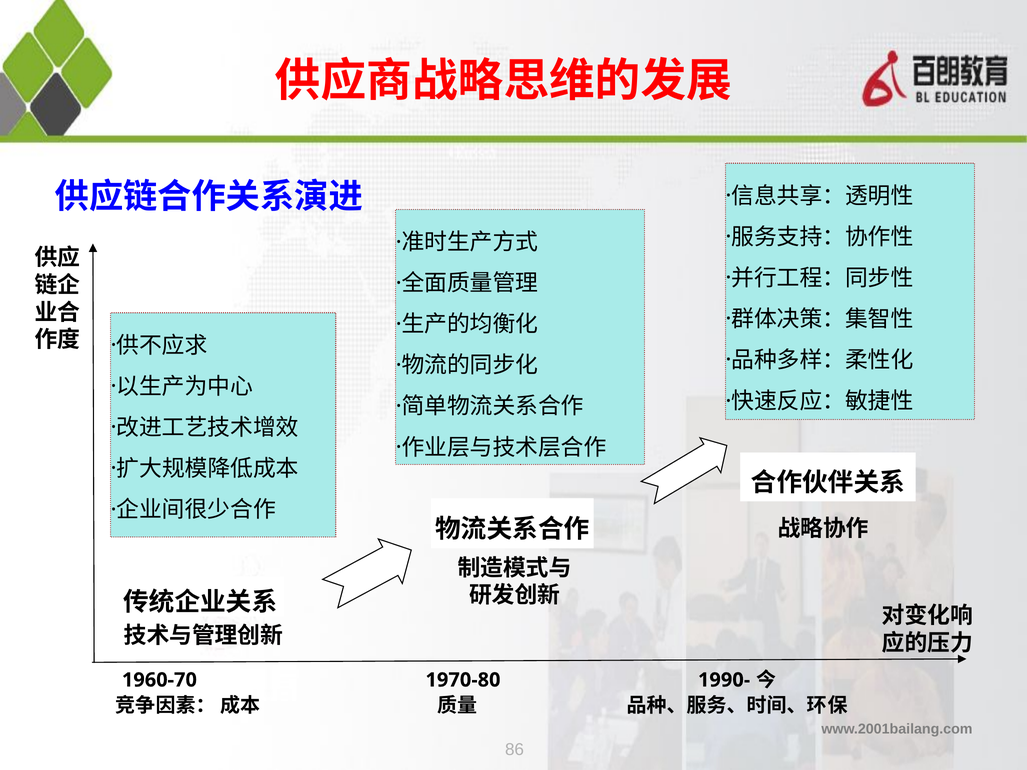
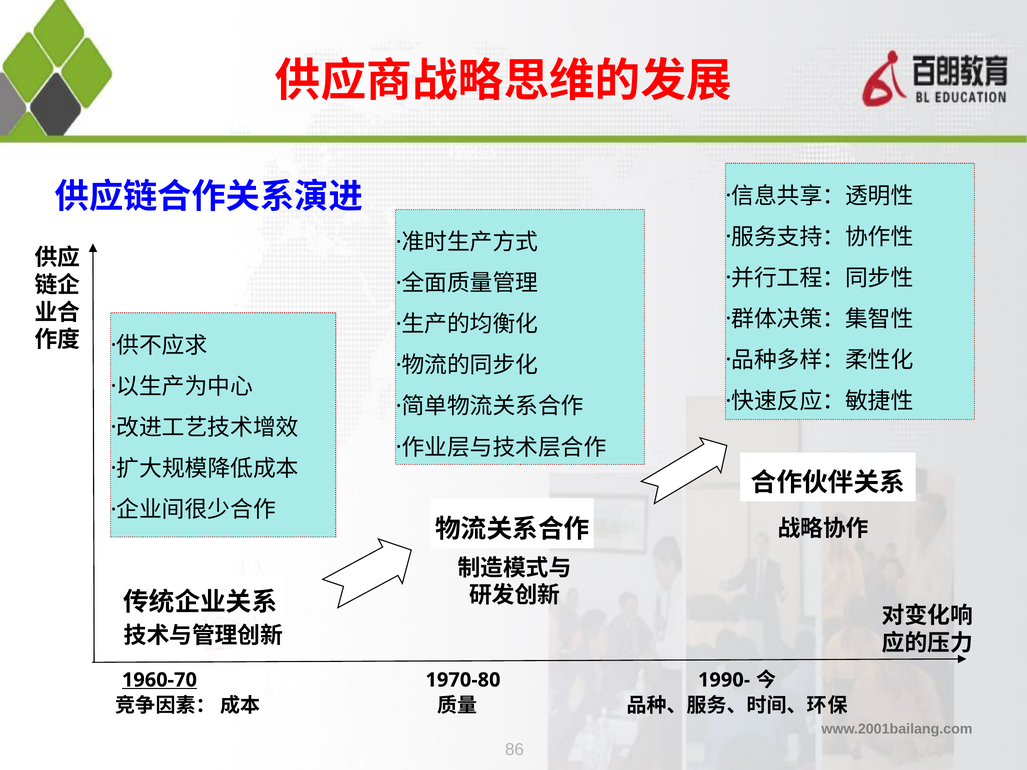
1960-70 underline: none -> present
